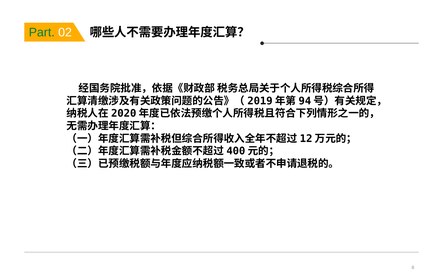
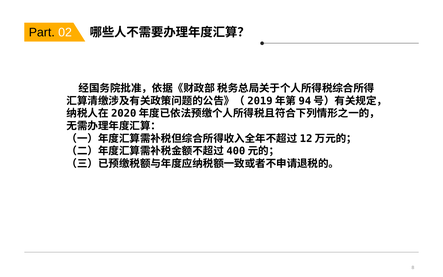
Part colour: green -> black
